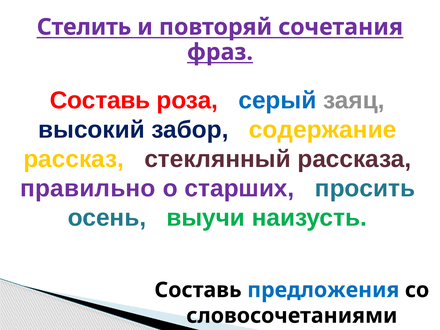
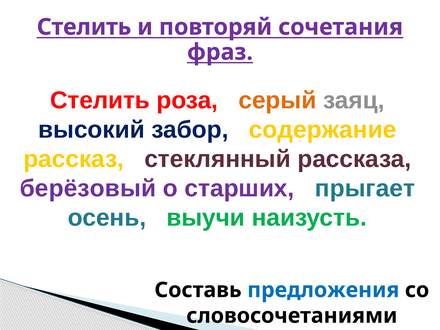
Составь at (100, 100): Составь -> Стелить
серый colour: blue -> orange
правильно: правильно -> берёзовый
просить: просить -> прыгает
